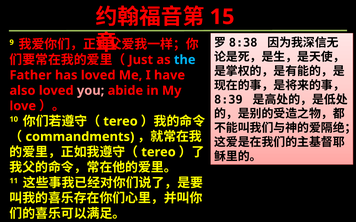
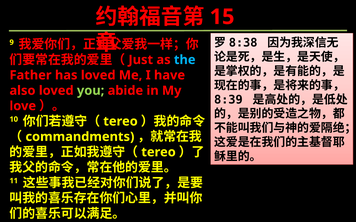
you colour: pink -> light green
